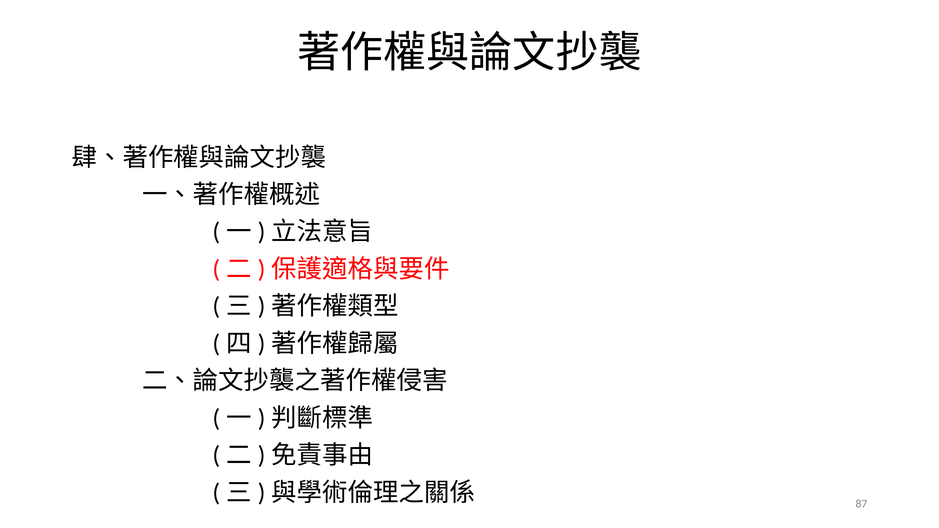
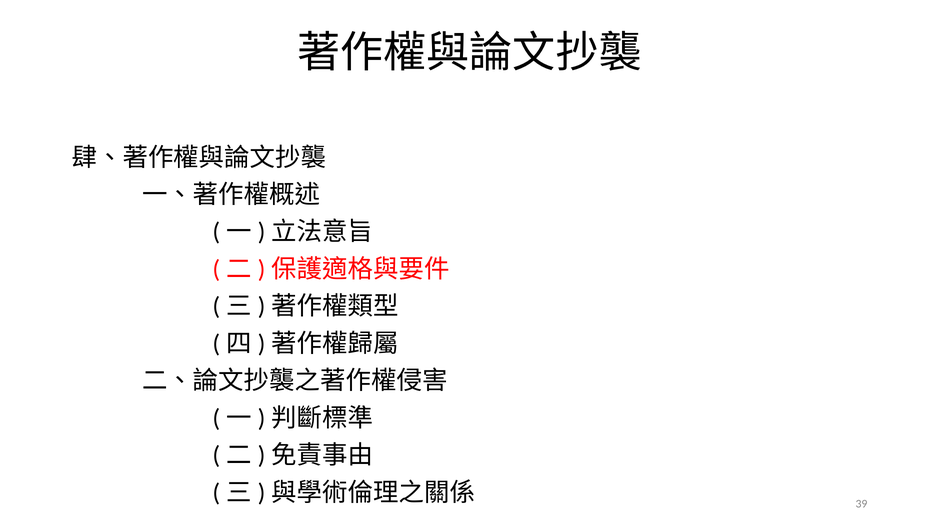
87: 87 -> 39
